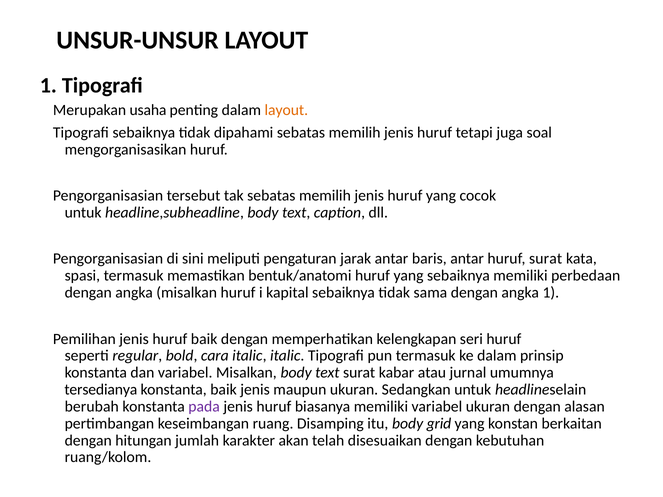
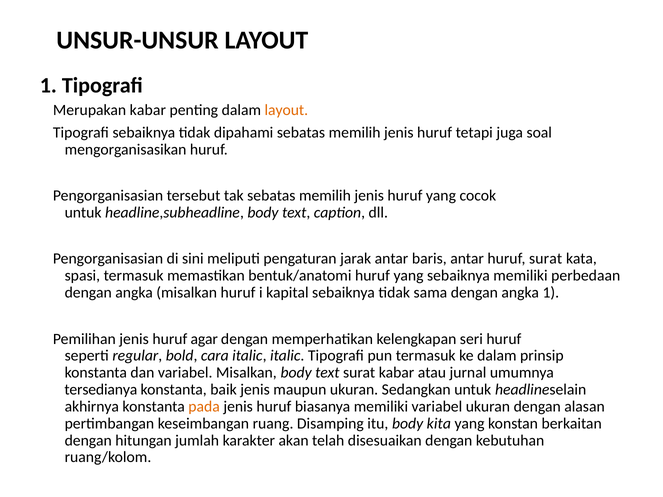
Merupakan usaha: usaha -> kabar
huruf baik: baik -> agar
berubah: berubah -> akhirnya
pada colour: purple -> orange
grid: grid -> kita
